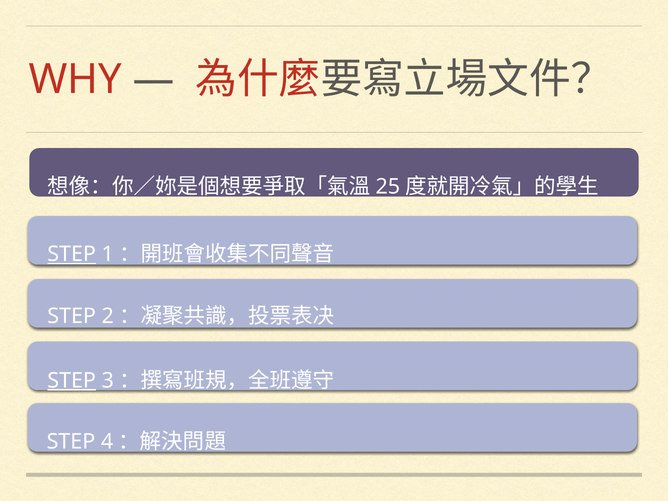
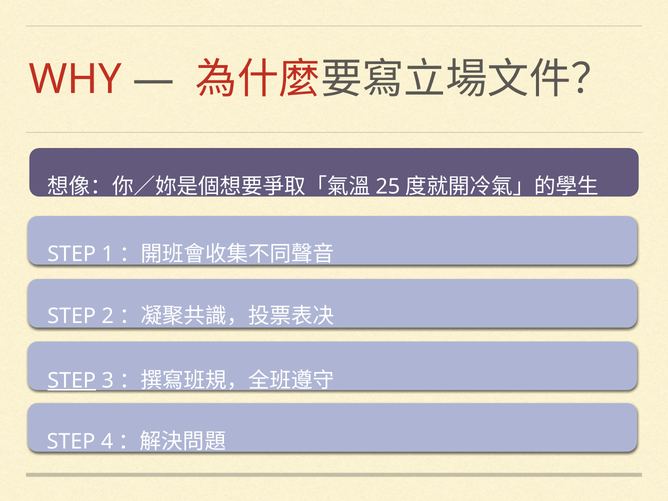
STEP at (72, 254) underline: present -> none
